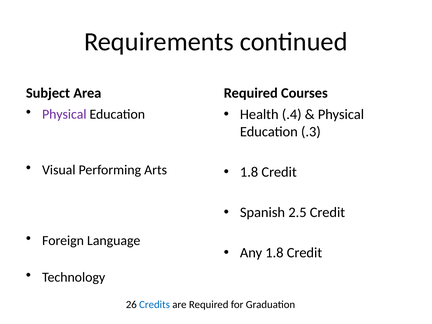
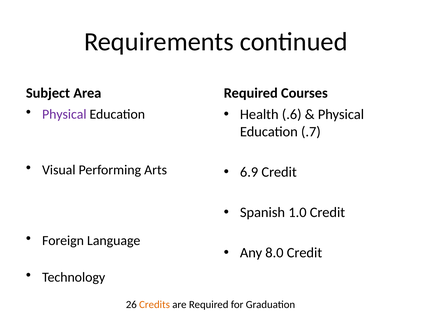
.4: .4 -> .6
.3: .3 -> .7
1.8 at (249, 172): 1.8 -> 6.9
2.5: 2.5 -> 1.0
Any 1.8: 1.8 -> 8.0
Credits colour: blue -> orange
